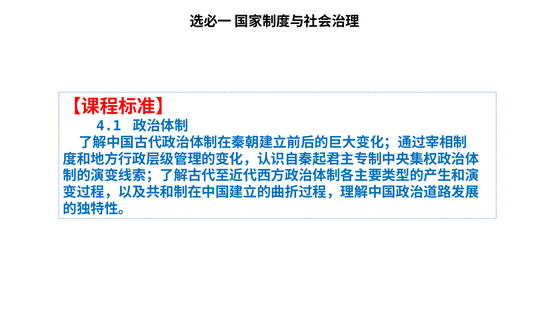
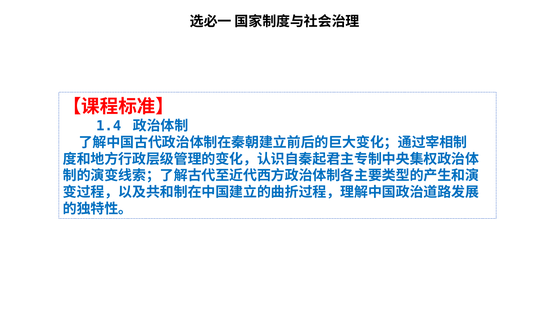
4.1: 4.1 -> 1.4
